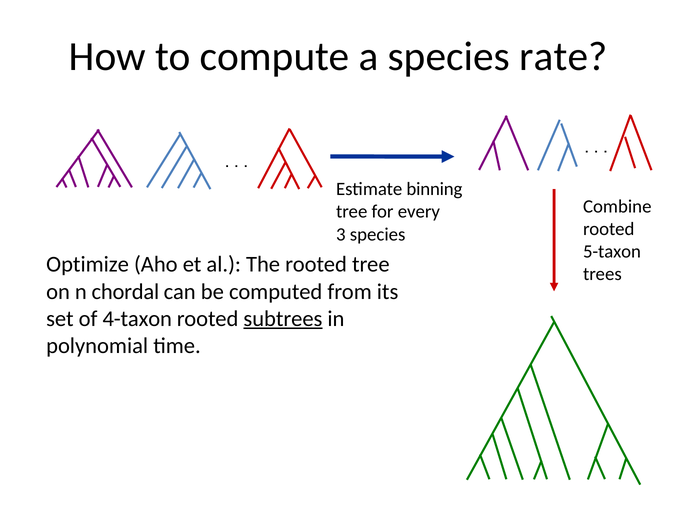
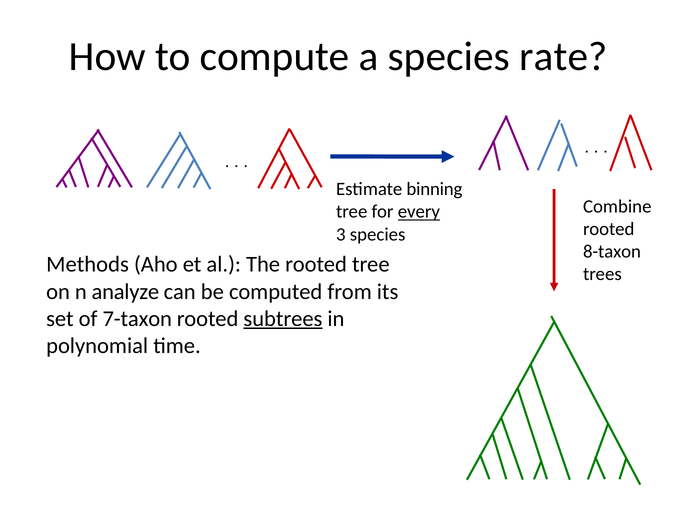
every underline: none -> present
5-taxon: 5-taxon -> 8-taxon
Optimize: Optimize -> Methods
chordal: chordal -> analyze
4-taxon: 4-taxon -> 7-taxon
